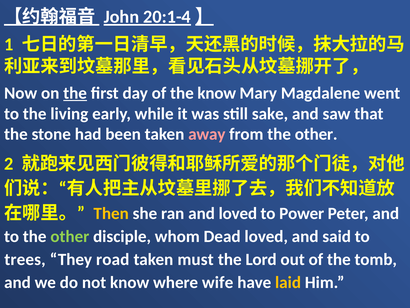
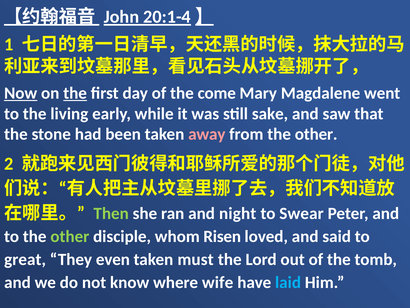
Now underline: none -> present
the know: know -> come
Then colour: yellow -> light green
and loved: loved -> night
Power: Power -> Swear
Dead: Dead -> Risen
trees: trees -> great
road: road -> even
laid colour: yellow -> light blue
